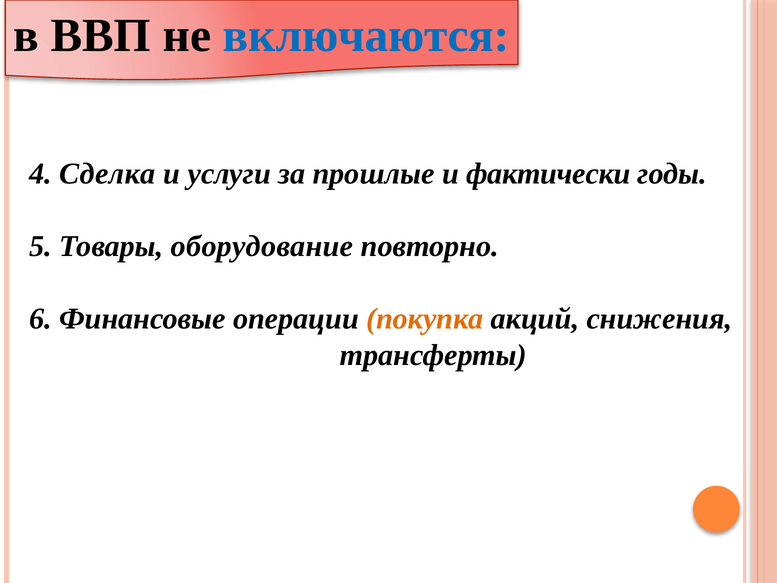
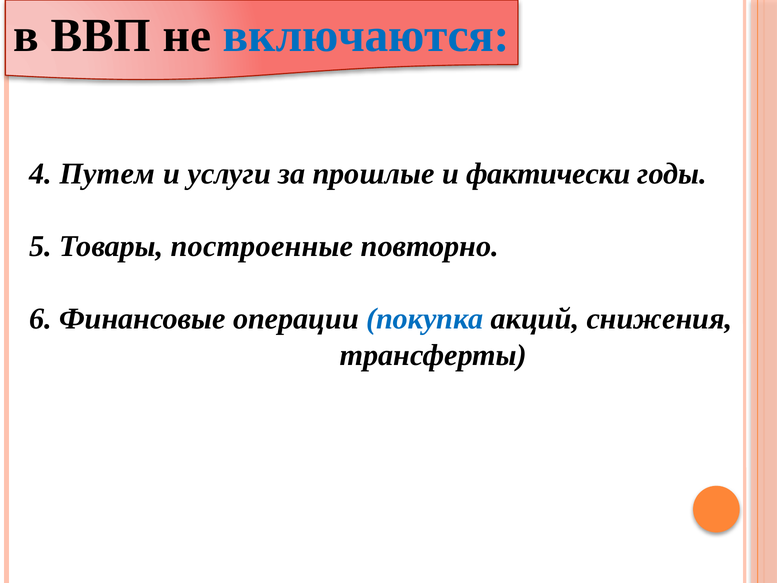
Сделка: Сделка -> Путем
оборудование: оборудование -> построенные
покупка colour: orange -> blue
